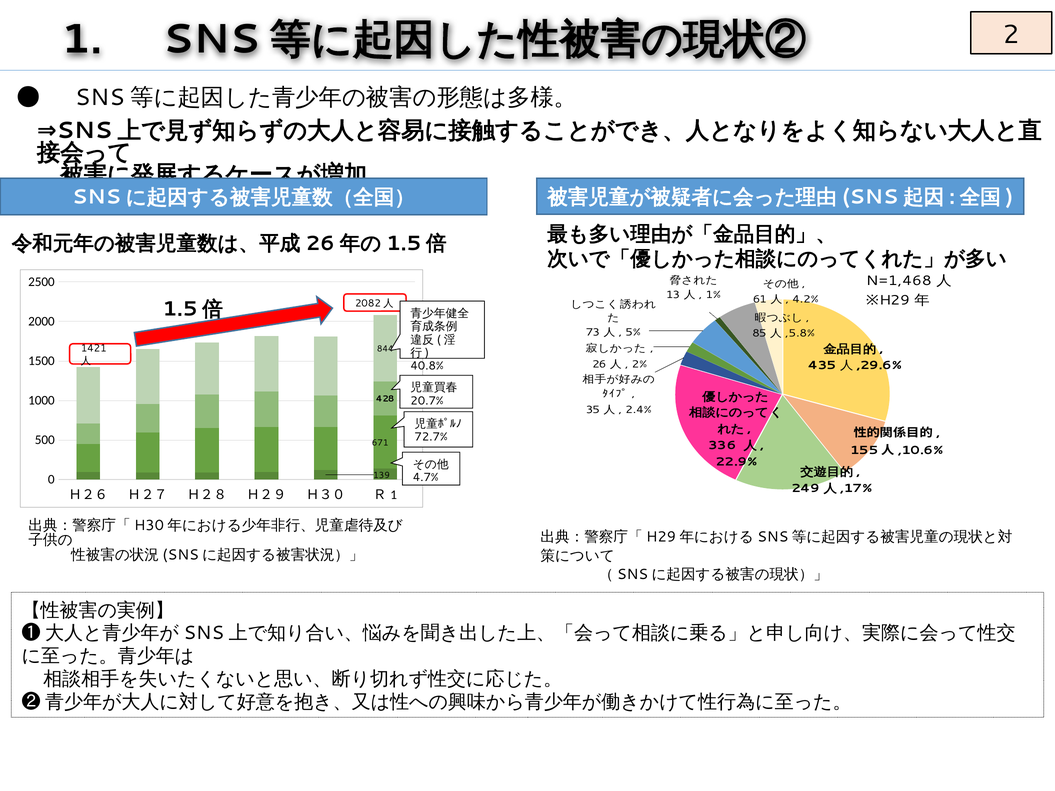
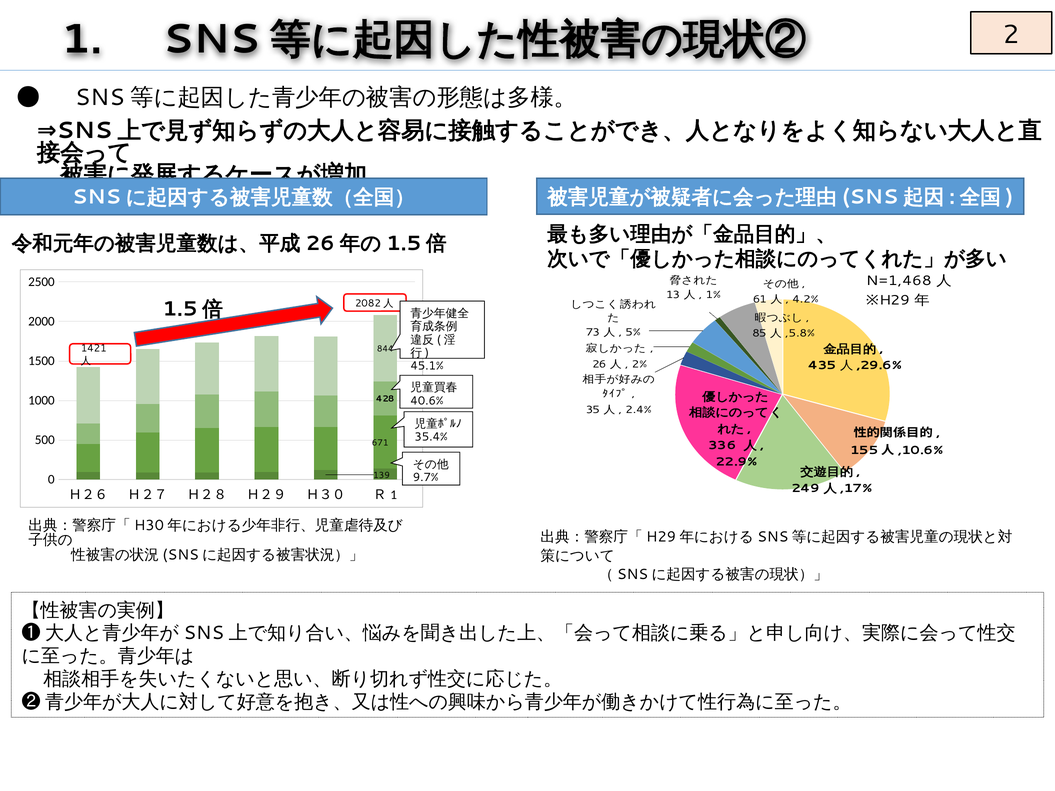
40.8%: 40.8% -> 45.1%
20.7%: 20.7% -> 40.6%
72.7%: 72.7% -> 35.4%
4.7%: 4.7% -> 9.7%
